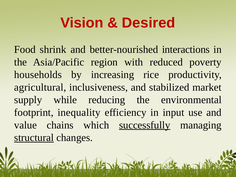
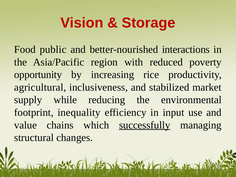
Desired: Desired -> Storage
shrink: shrink -> public
households: households -> opportunity
structural underline: present -> none
